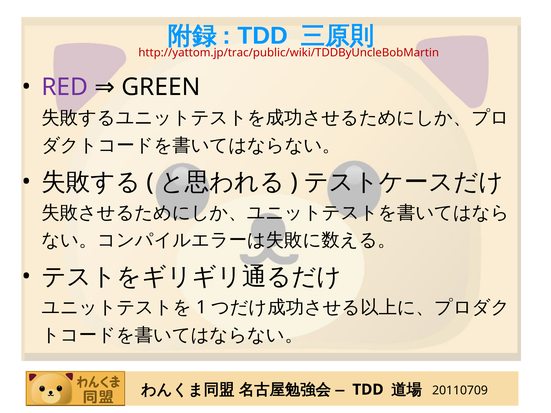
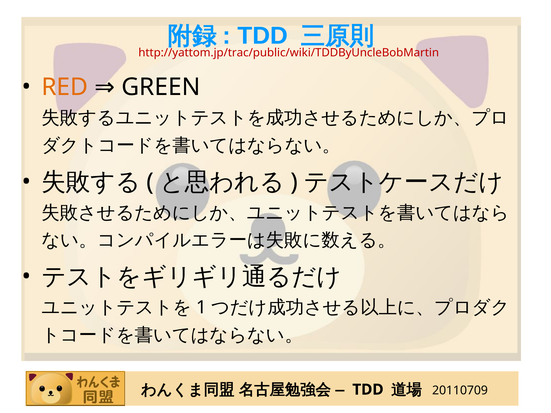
RED colour: purple -> orange
